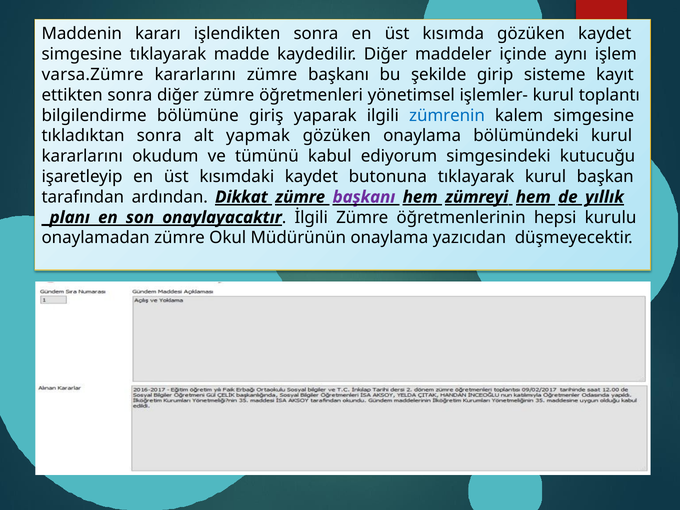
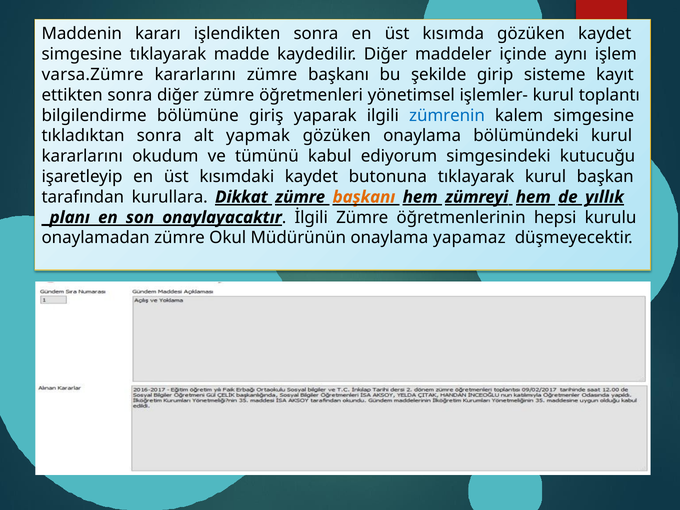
ardından: ardından -> kurullara
başkanı at (364, 197) colour: purple -> orange
yazıcıdan: yazıcıdan -> yapamaz
